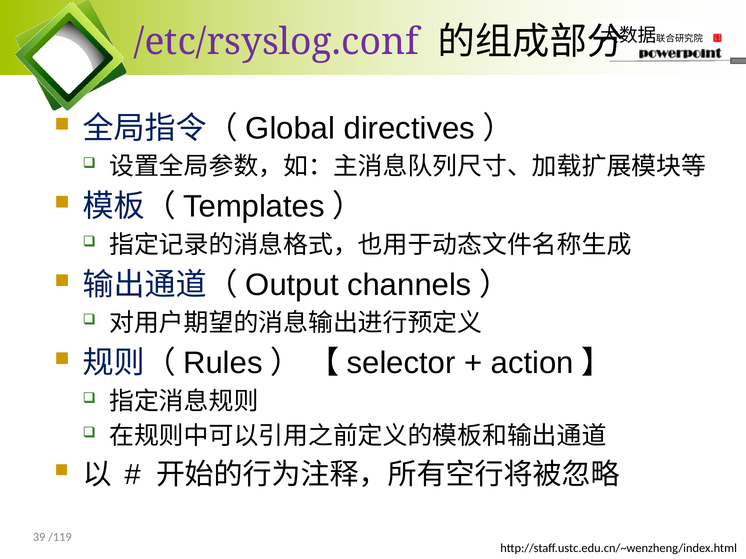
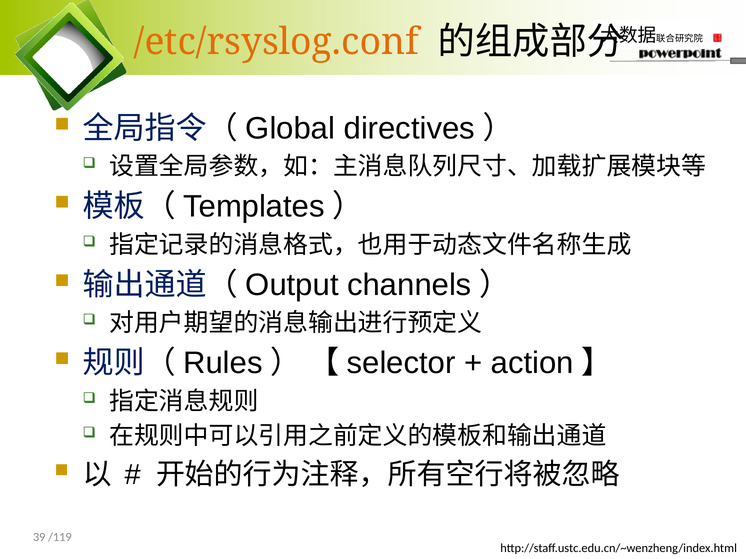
/etc/rsyslog.conf colour: purple -> orange
